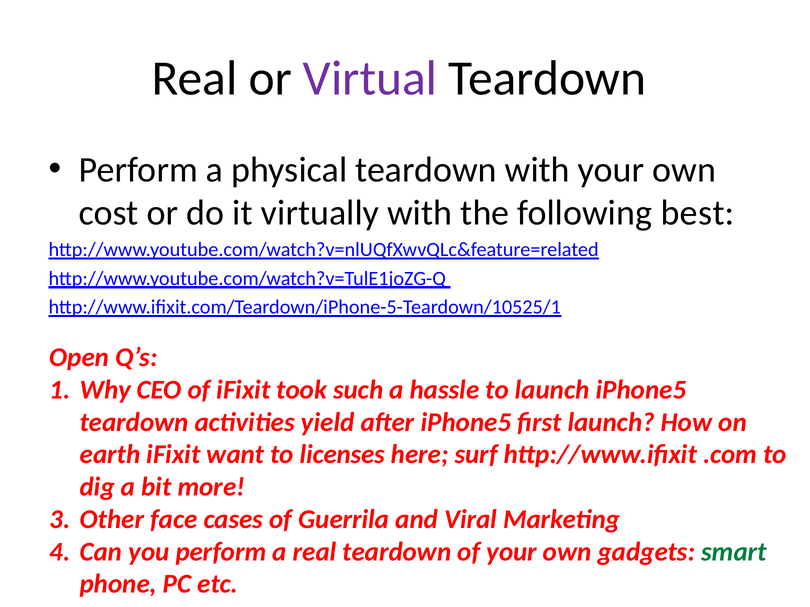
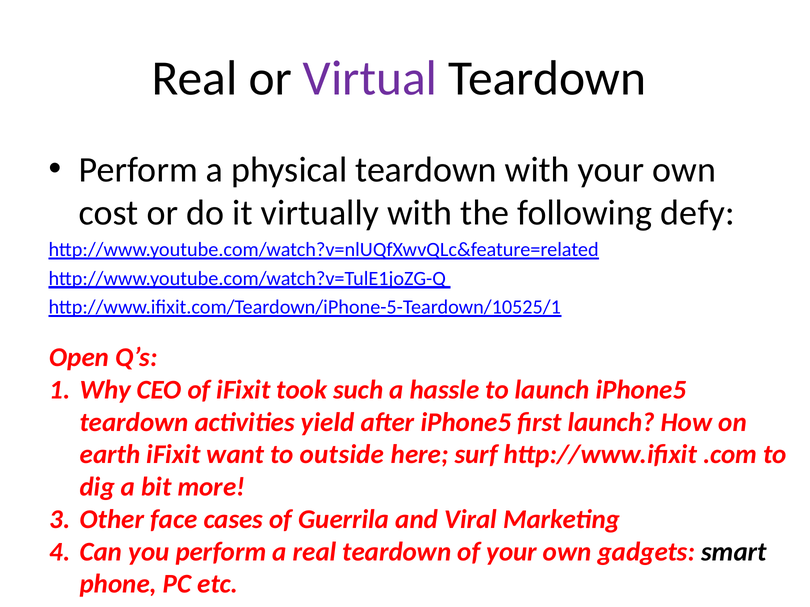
best: best -> defy
licenses: licenses -> outside
smart colour: green -> black
